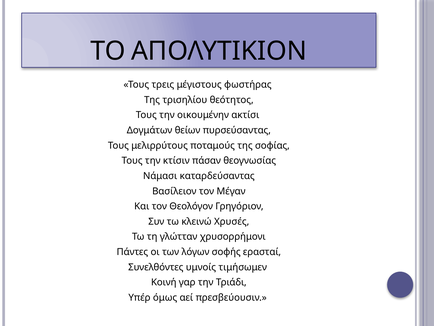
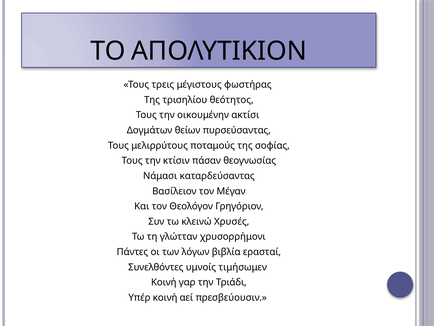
σοφής: σοφής -> βιβλία
Υπέρ όμως: όμως -> κοινή
